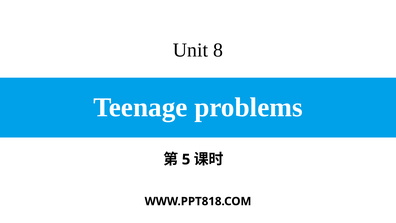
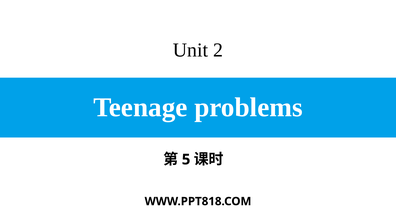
8: 8 -> 2
